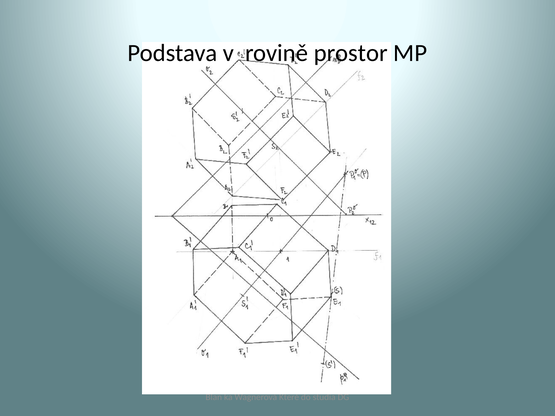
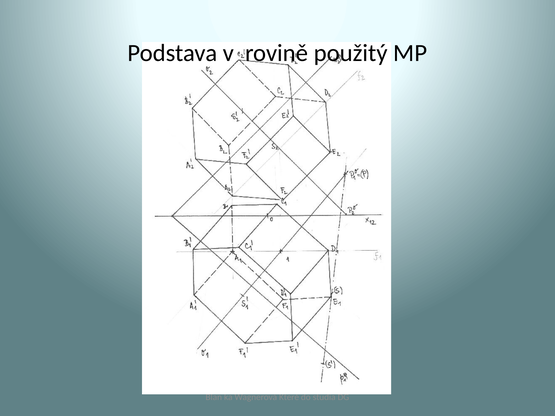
prostor: prostor -> použitý
